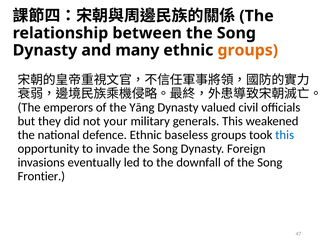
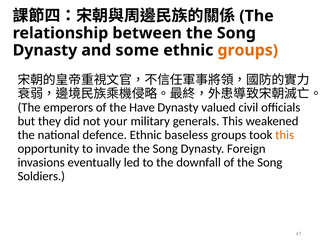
many: many -> some
Yāng: Yāng -> Have
this at (285, 135) colour: blue -> orange
Frontier: Frontier -> Soldiers
